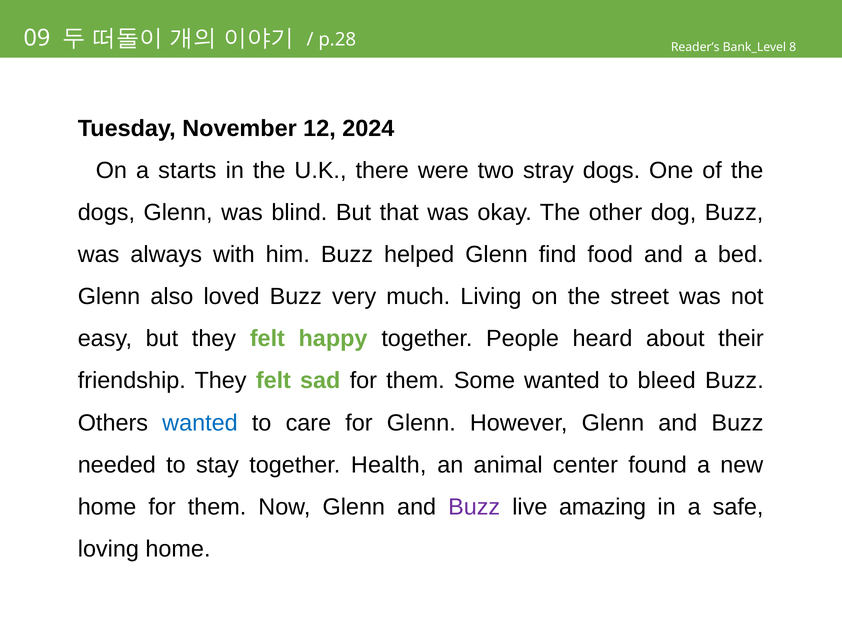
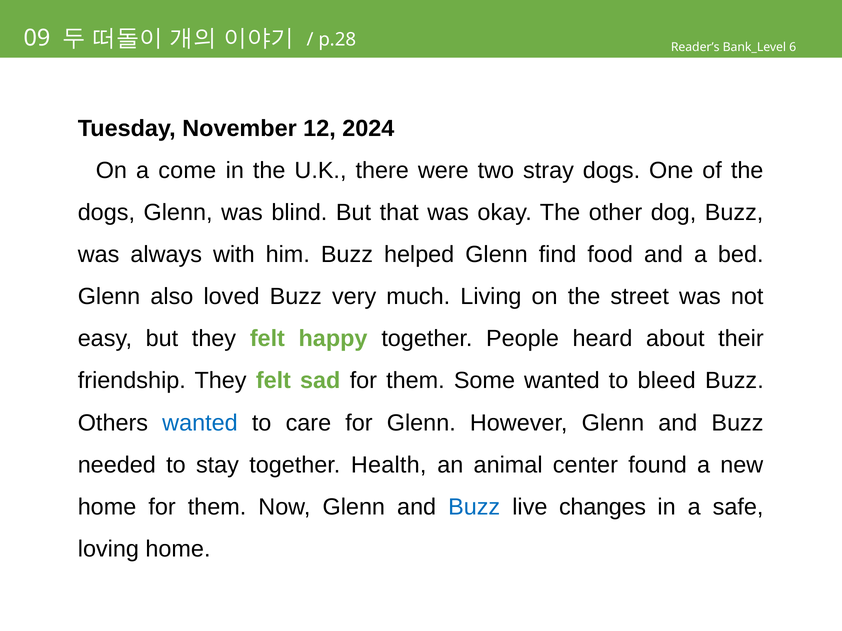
8: 8 -> 6
starts: starts -> come
Buzz at (474, 507) colour: purple -> blue
amazing: amazing -> changes
